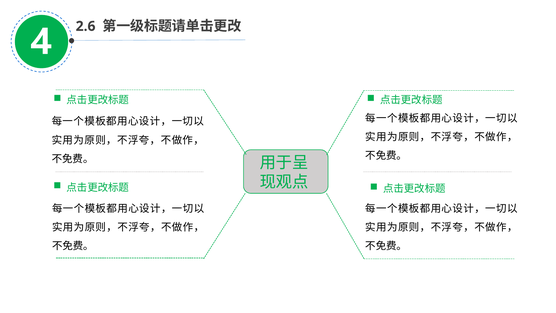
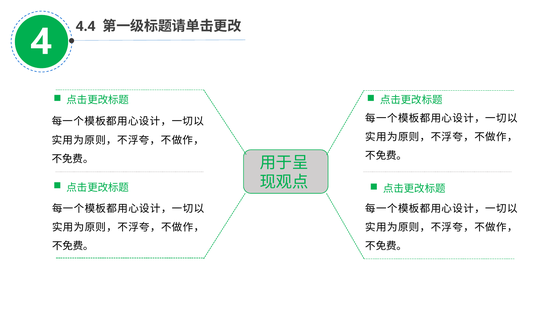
2.6: 2.6 -> 4.4
